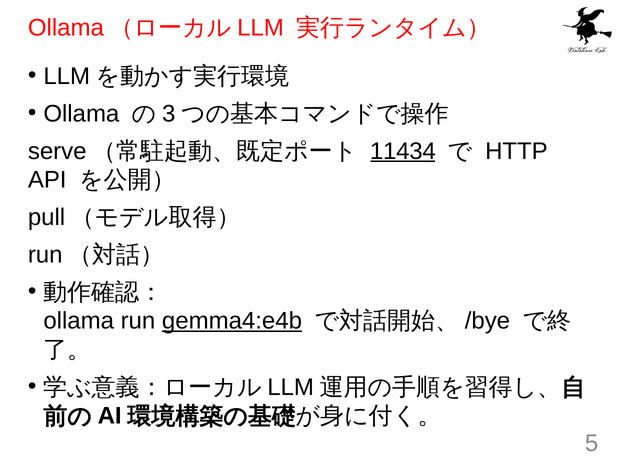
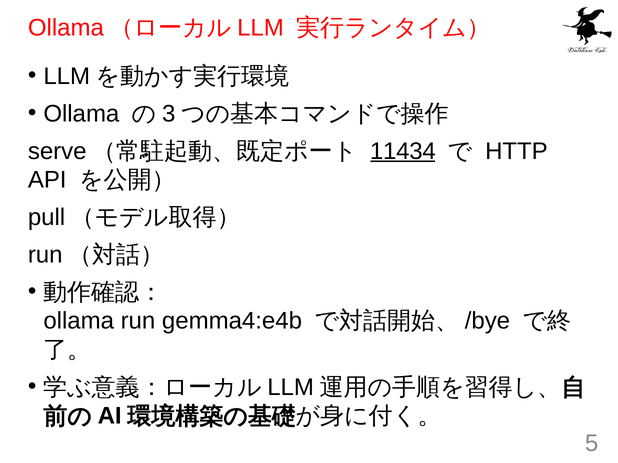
gemma4:e4b underline: present -> none
